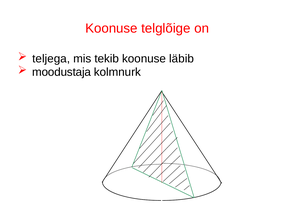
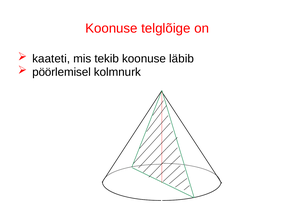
teljega: teljega -> kaateti
moodustaja: moodustaja -> pöörlemisel
